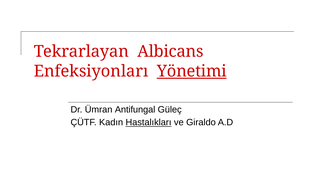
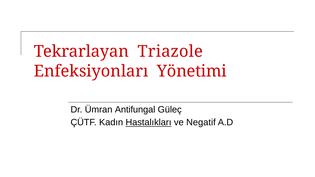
Albicans: Albicans -> Triazole
Yönetimi underline: present -> none
Giraldo: Giraldo -> Negatif
